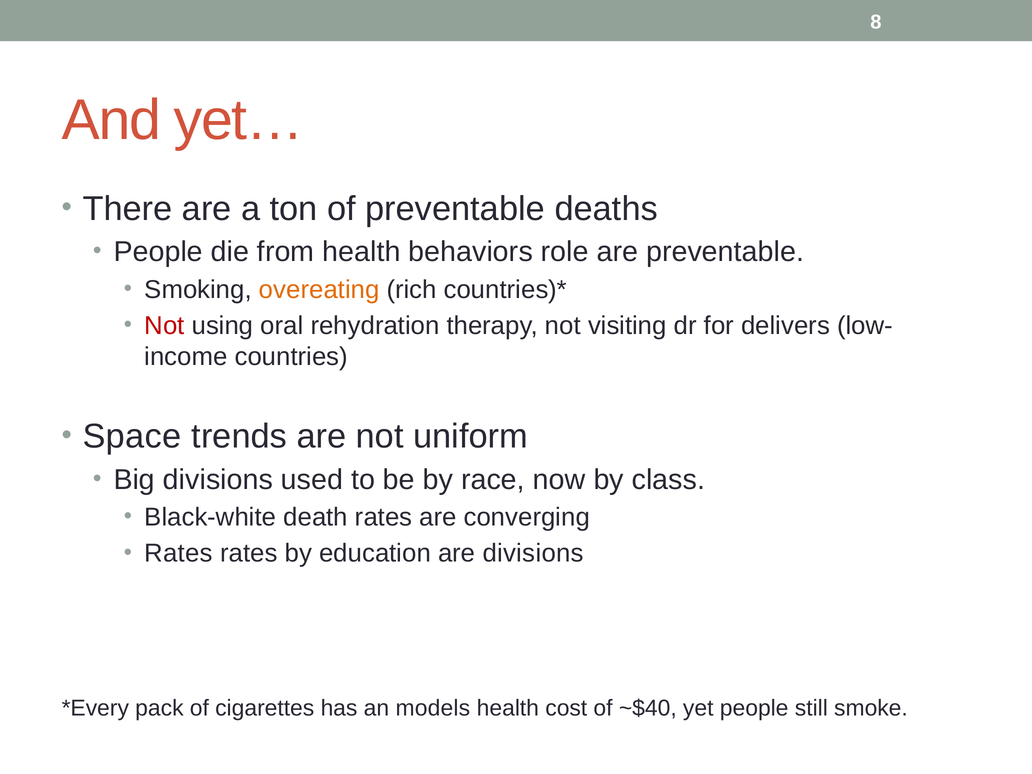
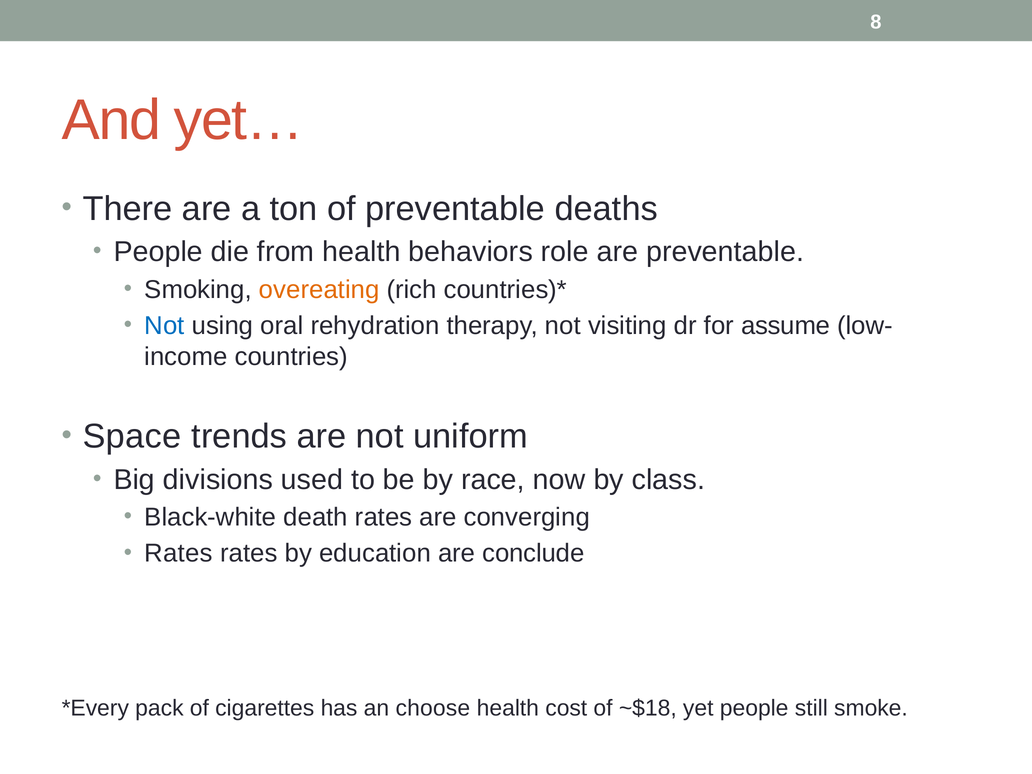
Not at (165, 326) colour: red -> blue
delivers: delivers -> assume
are divisions: divisions -> conclude
models: models -> choose
~$40: ~$40 -> ~$18
